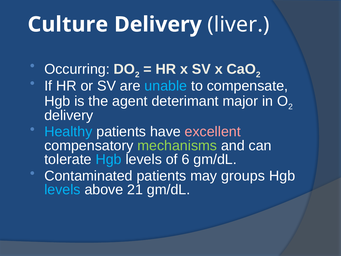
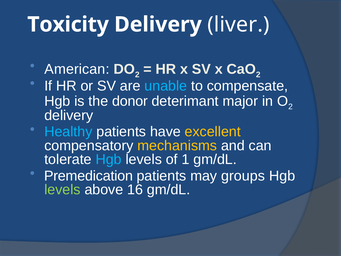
Culture: Culture -> Toxicity
Occurring: Occurring -> American
agent: agent -> donor
excellent colour: pink -> yellow
mechanisms colour: light green -> yellow
6: 6 -> 1
Contaminated: Contaminated -> Premedication
levels at (62, 189) colour: light blue -> light green
21: 21 -> 16
